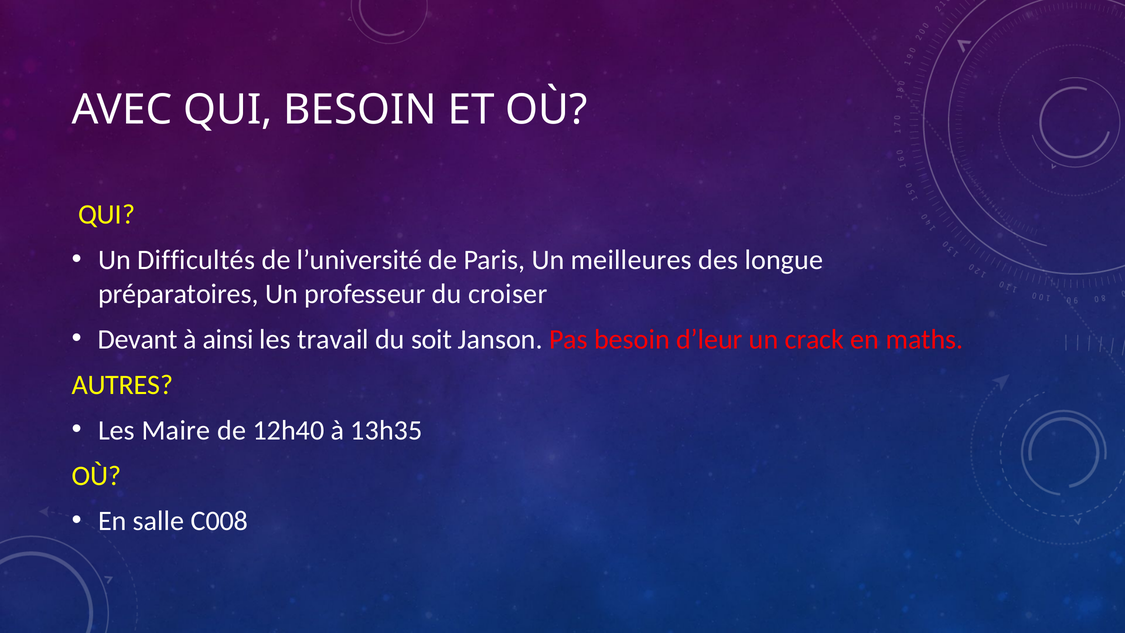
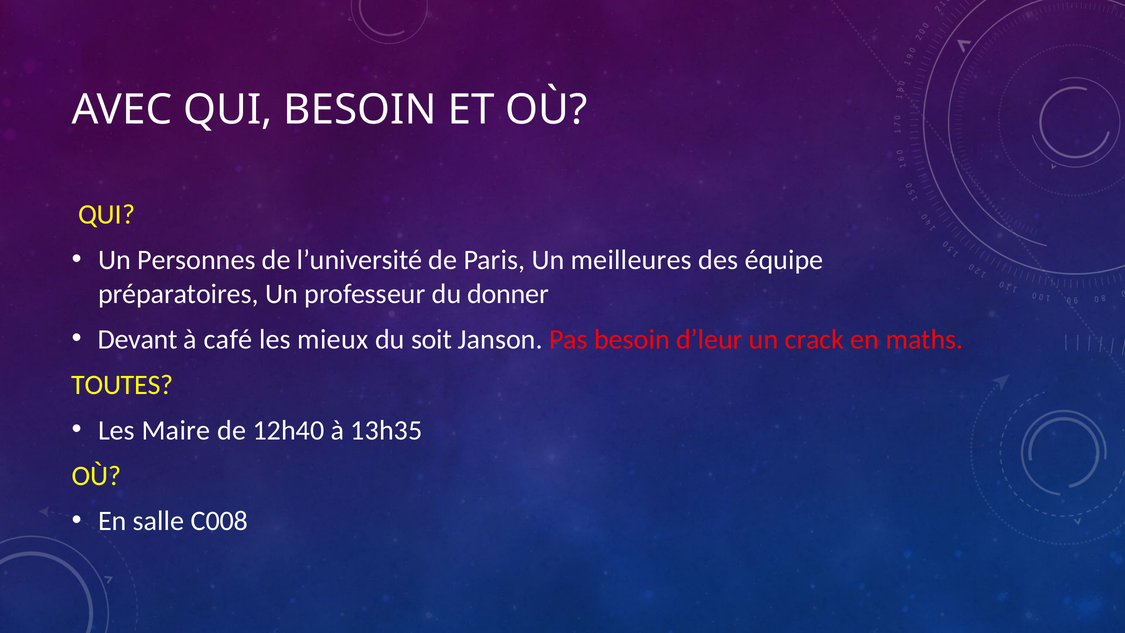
Difficultés: Difficultés -> Personnes
longue: longue -> équipe
croiser: croiser -> donner
ainsi: ainsi -> café
travail: travail -> mieux
AUTRES: AUTRES -> TOUTES
